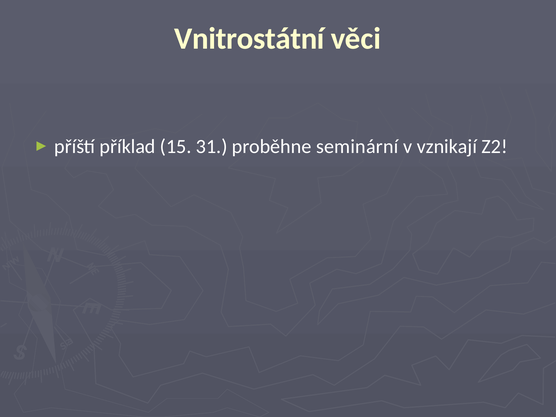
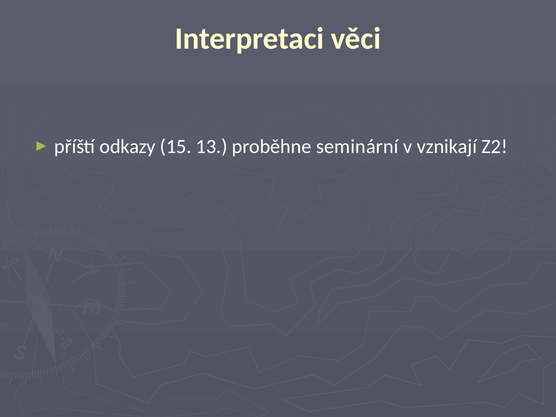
Vnitrostátní: Vnitrostátní -> Interpretaci
příklad: příklad -> odkazy
31: 31 -> 13
